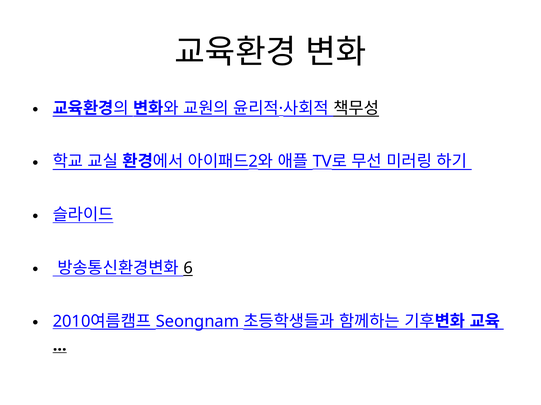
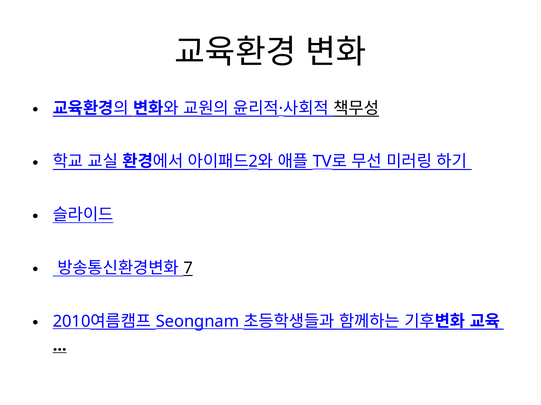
6: 6 -> 7
